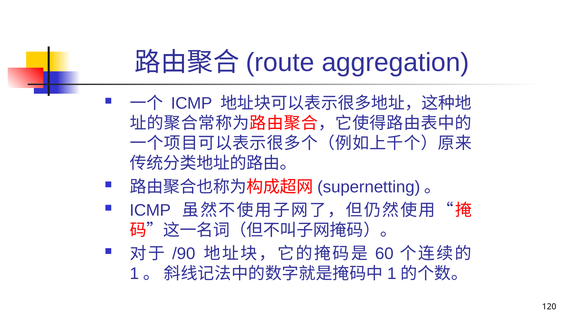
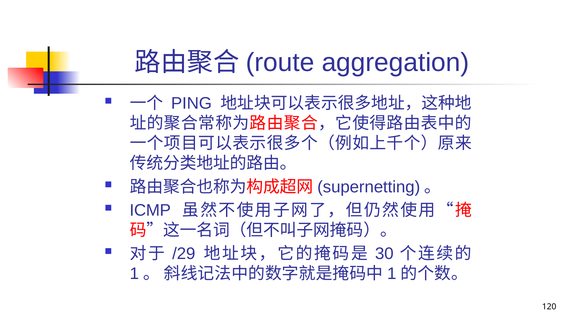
ICMP at (192, 103): ICMP -> PING
/90: /90 -> /29
60: 60 -> 30
